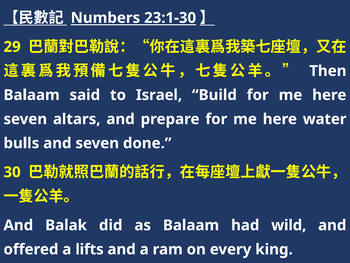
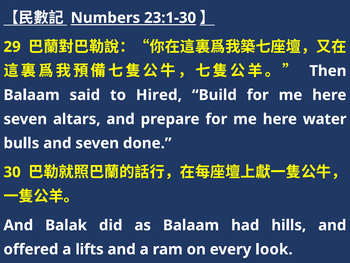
Israel: Israel -> Hired
wild: wild -> hills
king: king -> look
